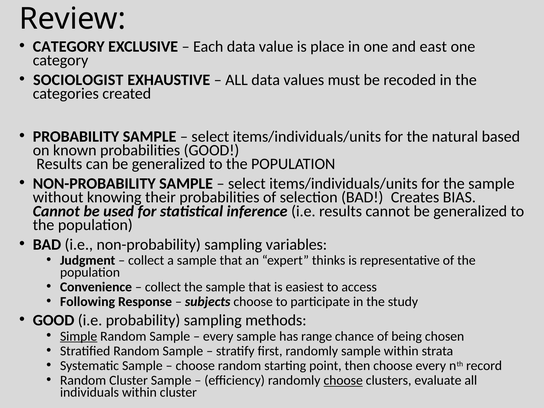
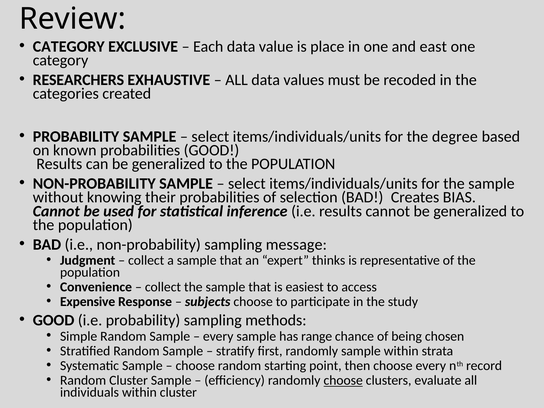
SOCIOLOGIST: SOCIOLOGIST -> RESEARCHERS
natural: natural -> degree
variables: variables -> message
Following: Following -> Expensive
Simple underline: present -> none
